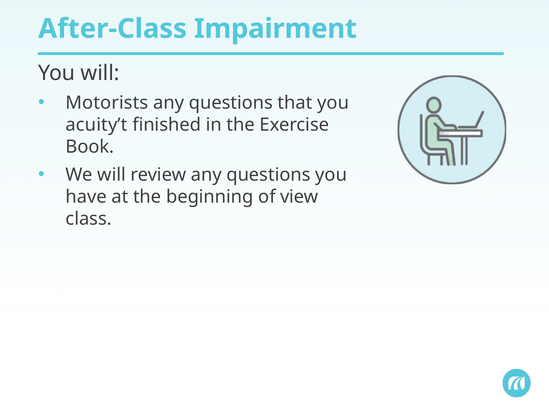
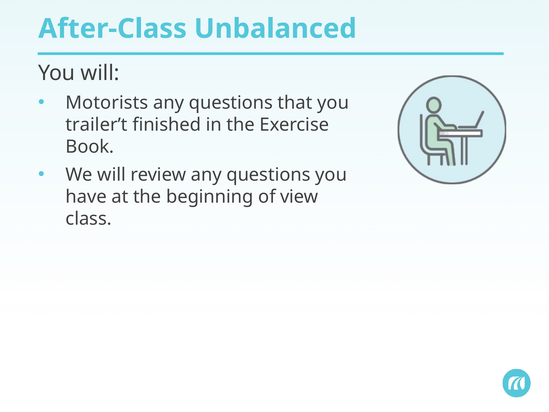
Impairment: Impairment -> Unbalanced
acuity’t: acuity’t -> trailer’t
